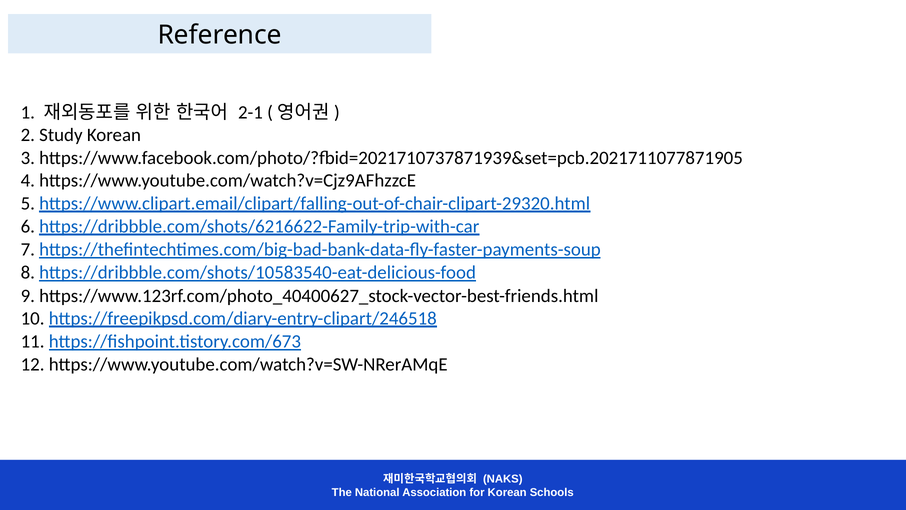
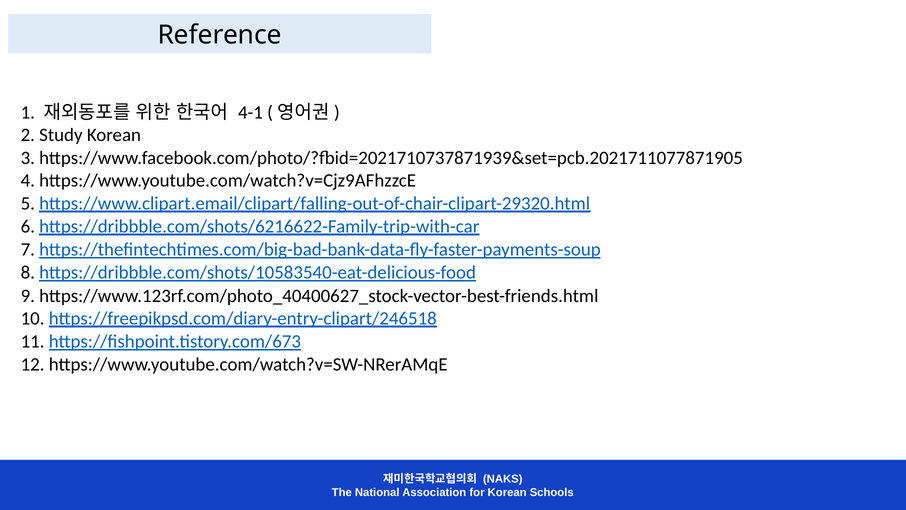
2-1: 2-1 -> 4-1
